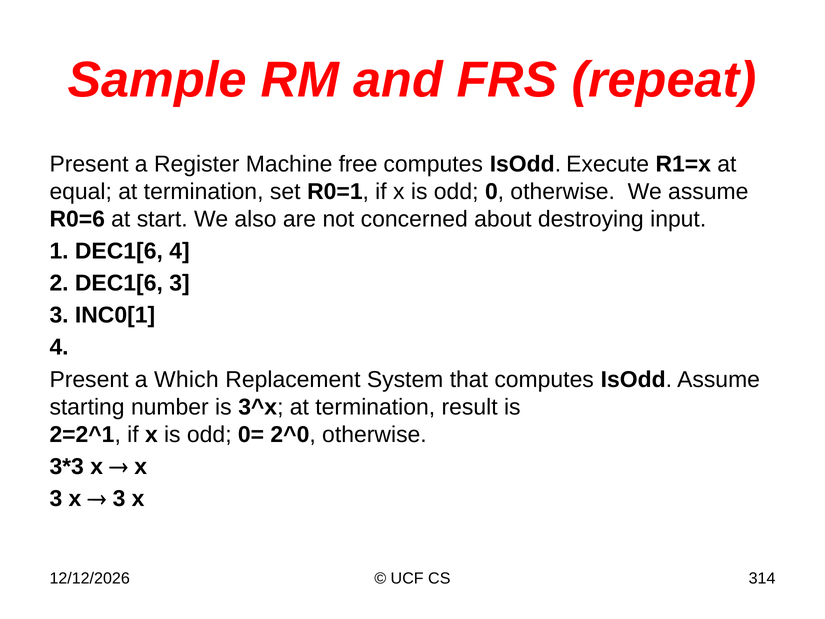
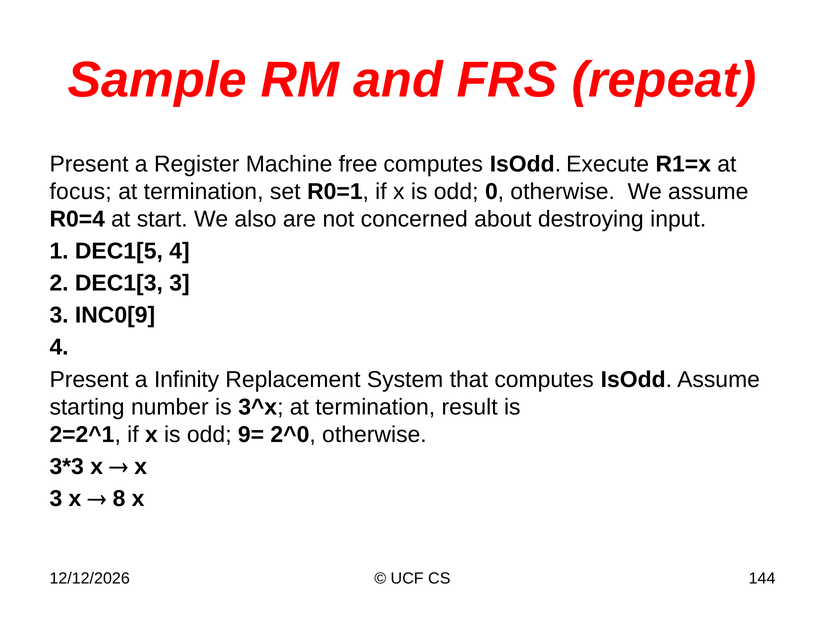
equal: equal -> focus
R0=6: R0=6 -> R0=4
1 DEC1[6: DEC1[6 -> DEC1[5
2 DEC1[6: DEC1[6 -> DEC1[3
INC0[1: INC0[1 -> INC0[9
Which: Which -> Infinity
0=: 0= -> 9=
3 at (119, 499): 3 -> 8
314: 314 -> 144
